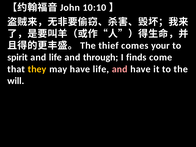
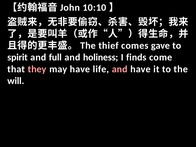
your: your -> gave
and life: life -> full
through: through -> holiness
they colour: yellow -> pink
